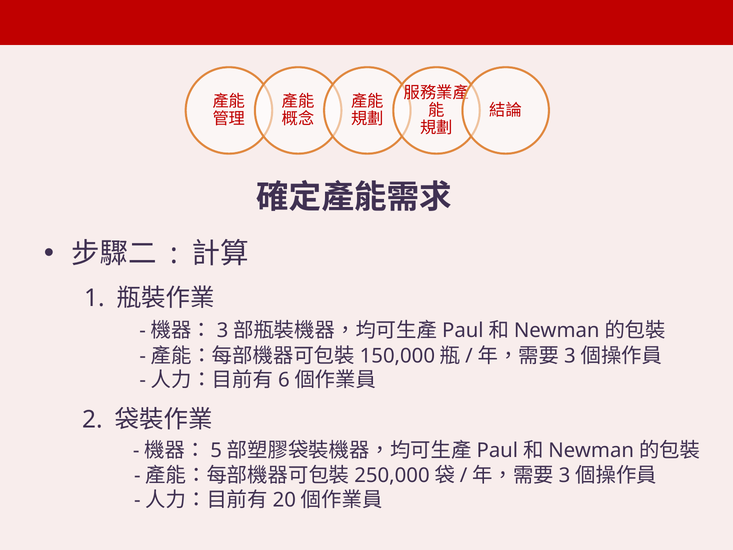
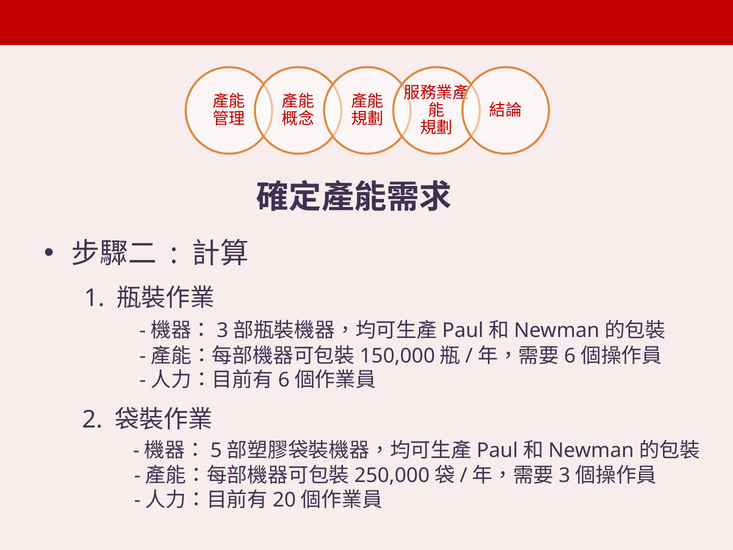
3 at (570, 356): 3 -> 6
